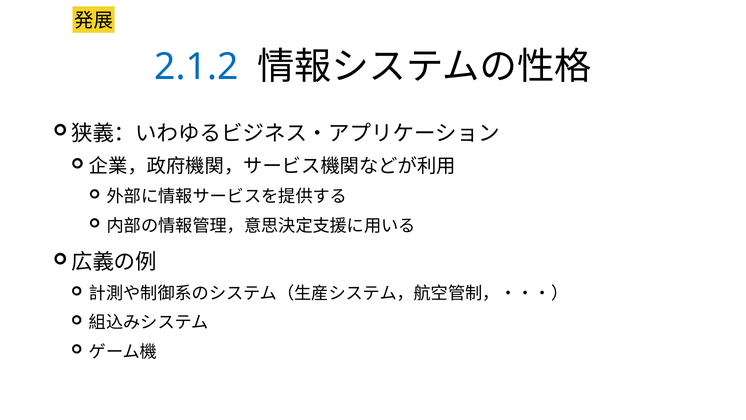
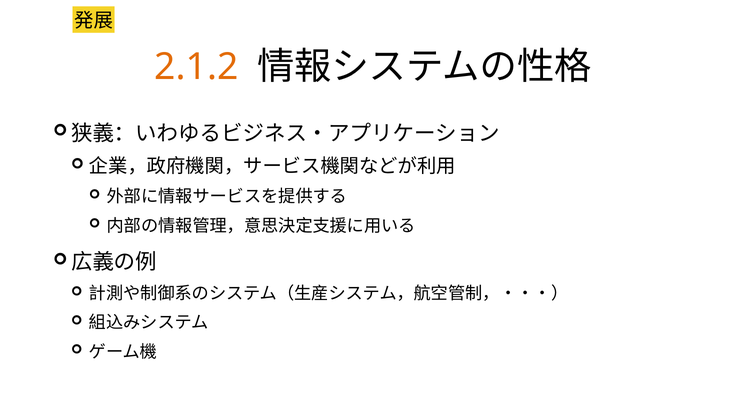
2.1.2 colour: blue -> orange
